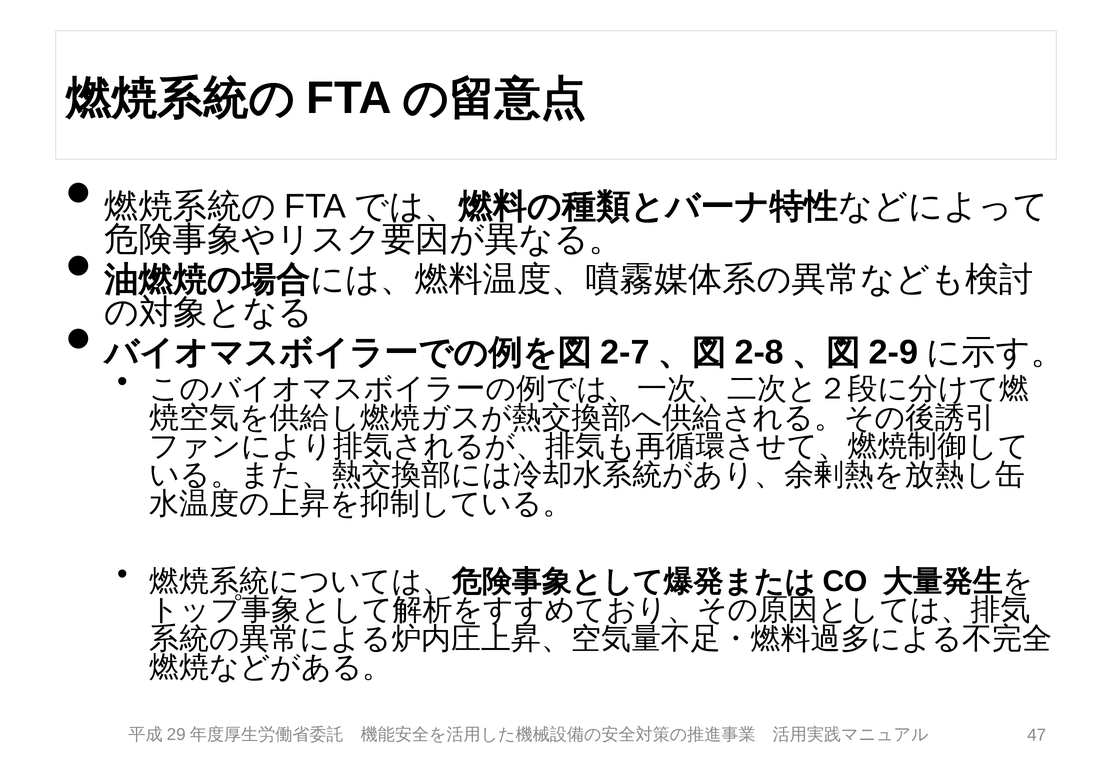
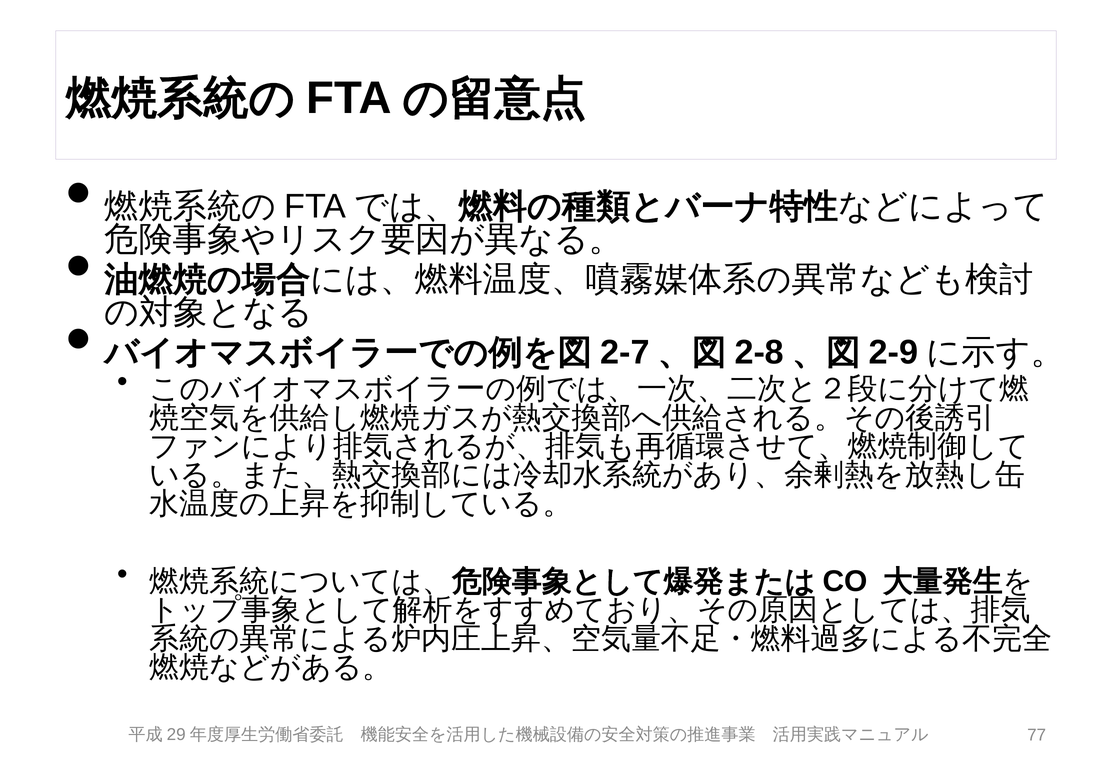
47: 47 -> 77
